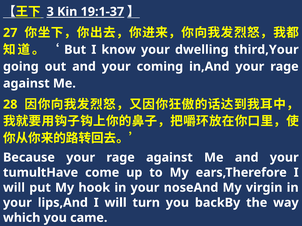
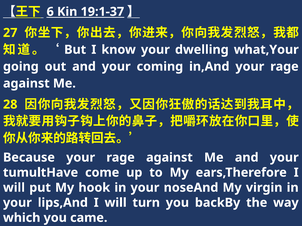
3: 3 -> 6
third,Your: third,Your -> what,Your
